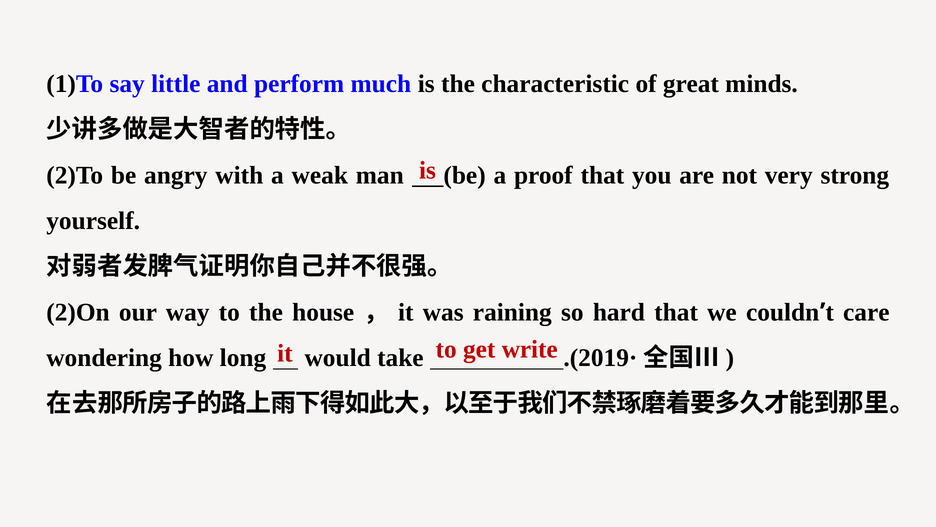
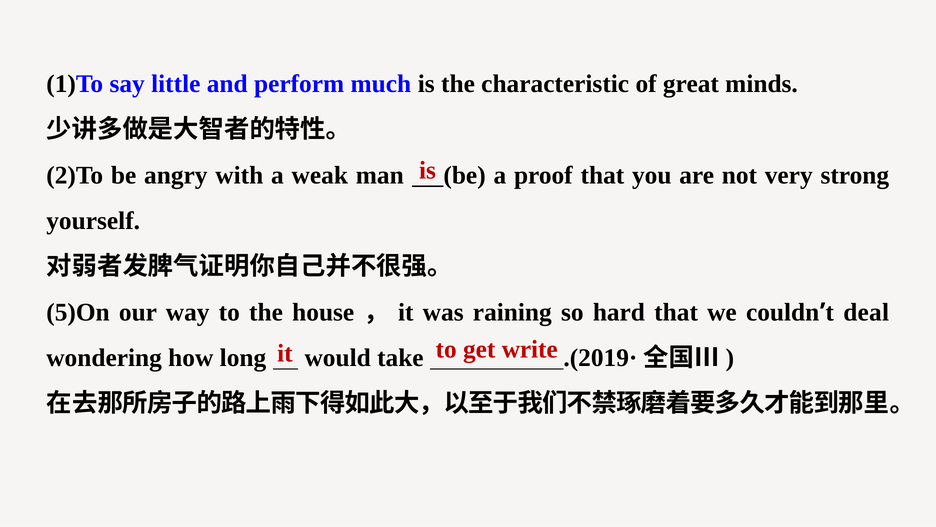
2)On: 2)On -> 5)On
care: care -> deal
